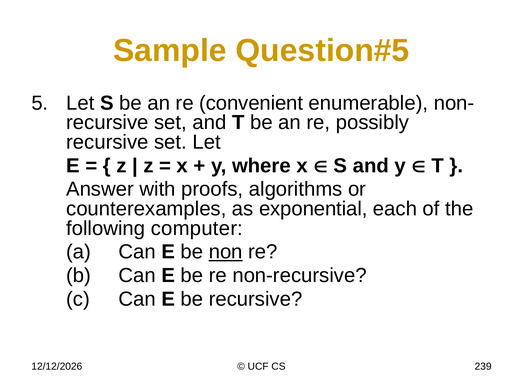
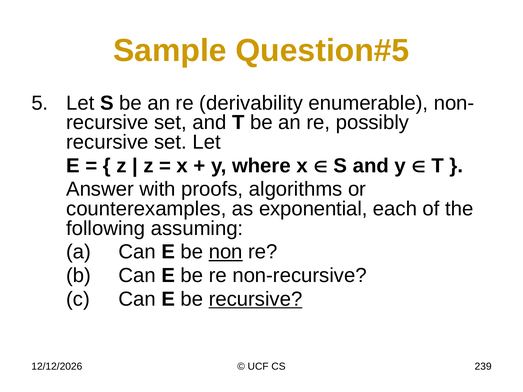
convenient: convenient -> derivability
computer: computer -> assuming
recursive at (256, 299) underline: none -> present
